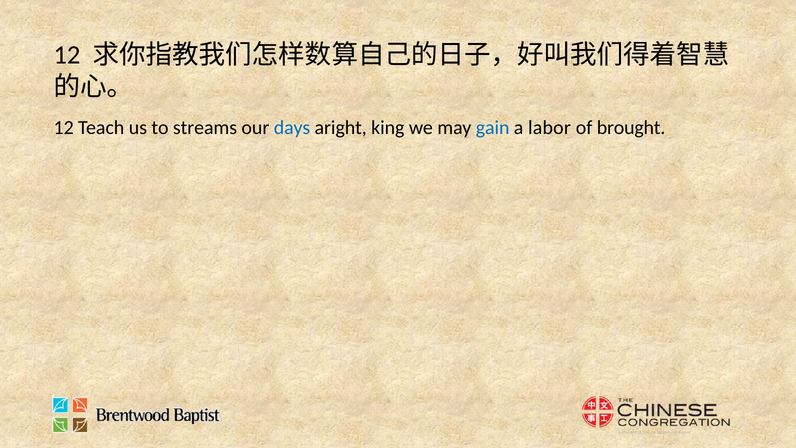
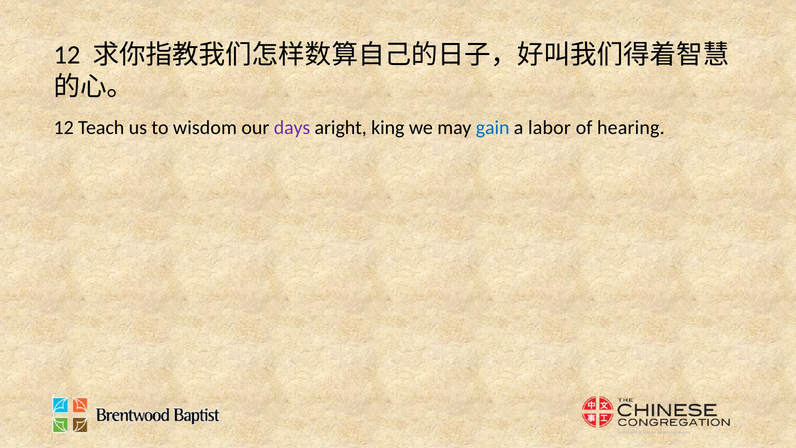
streams: streams -> wisdom
days colour: blue -> purple
brought: brought -> hearing
